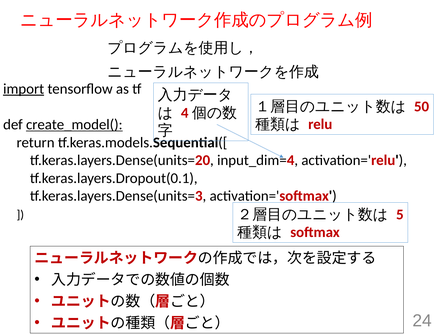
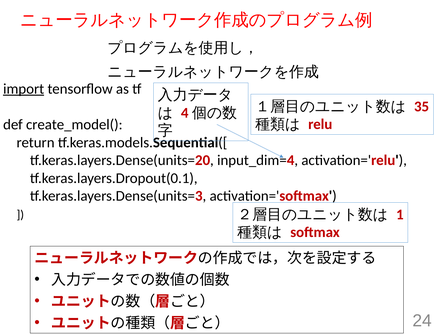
50: 50 -> 35
create_model( underline: present -> none
5: 5 -> 1
